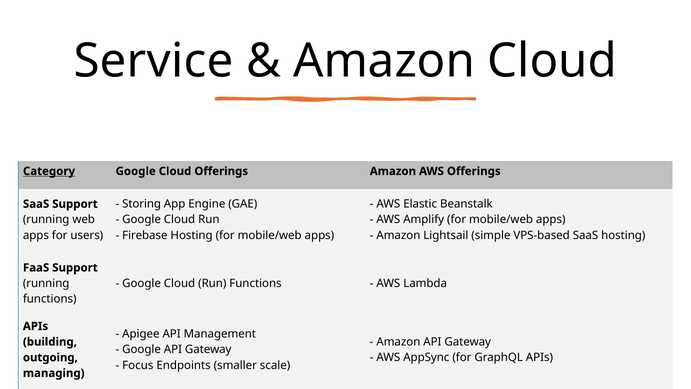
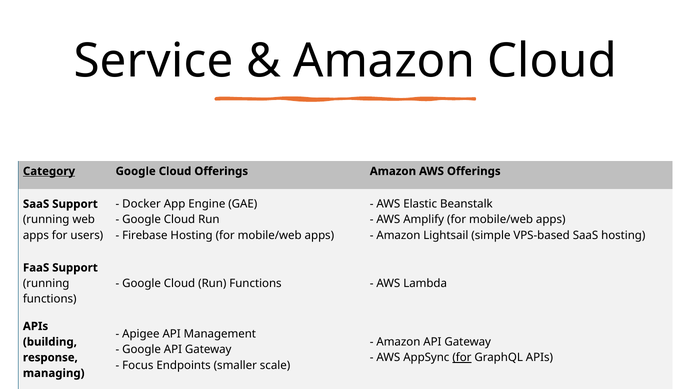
Storing: Storing -> Docker
for at (462, 357) underline: none -> present
outgoing: outgoing -> response
